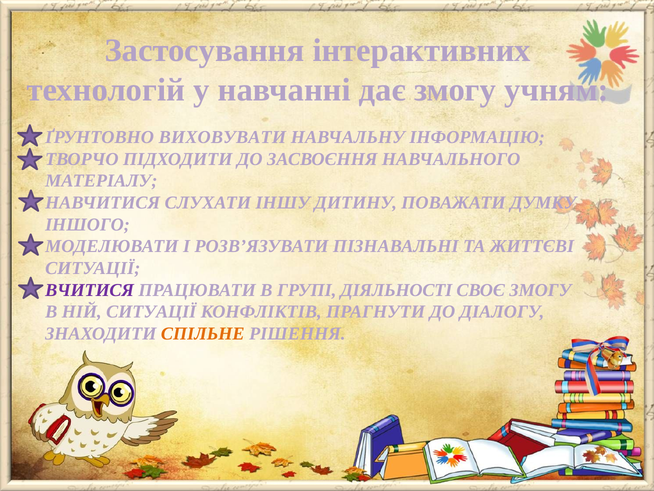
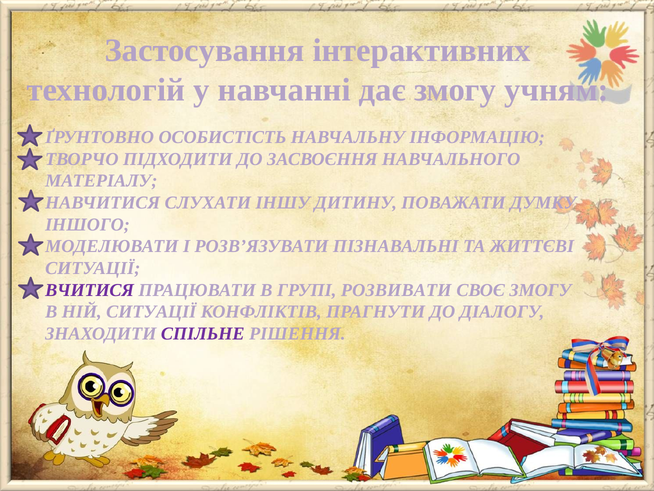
ВИХОВУВАТИ: ВИХОВУВАТИ -> ОСОБИСТІСТЬ
ДІЯЛЬНОСТІ: ДІЯЛЬНОСТІ -> РОЗВИВАТИ
СПІЛЬНЕ colour: orange -> purple
